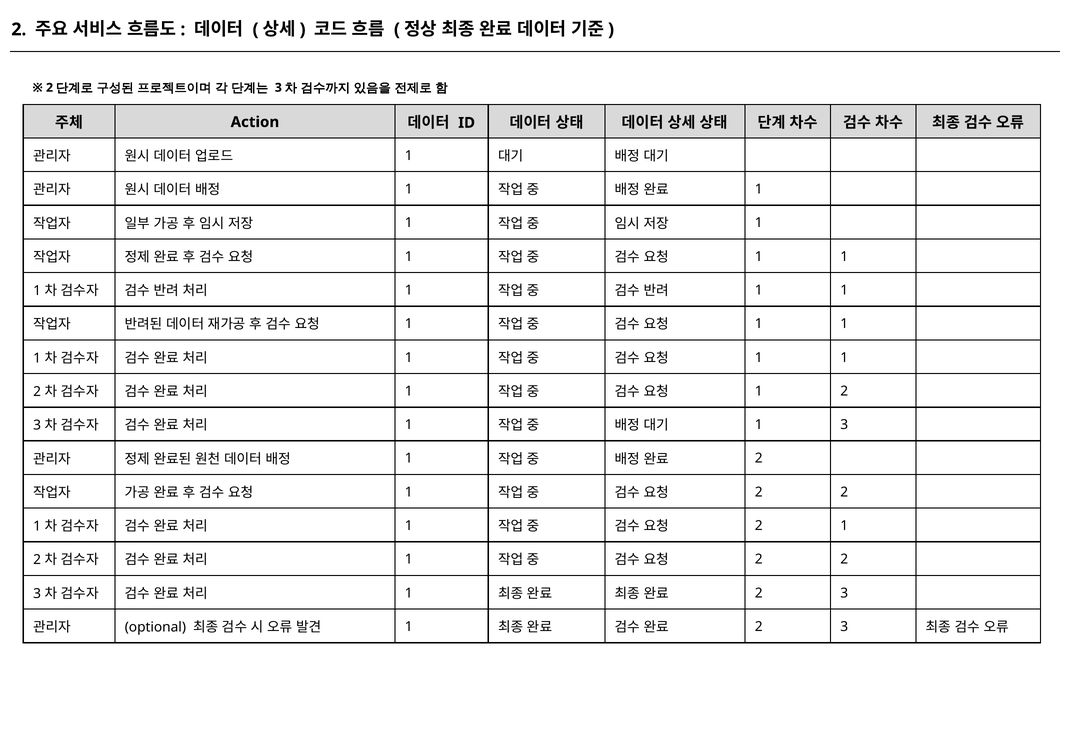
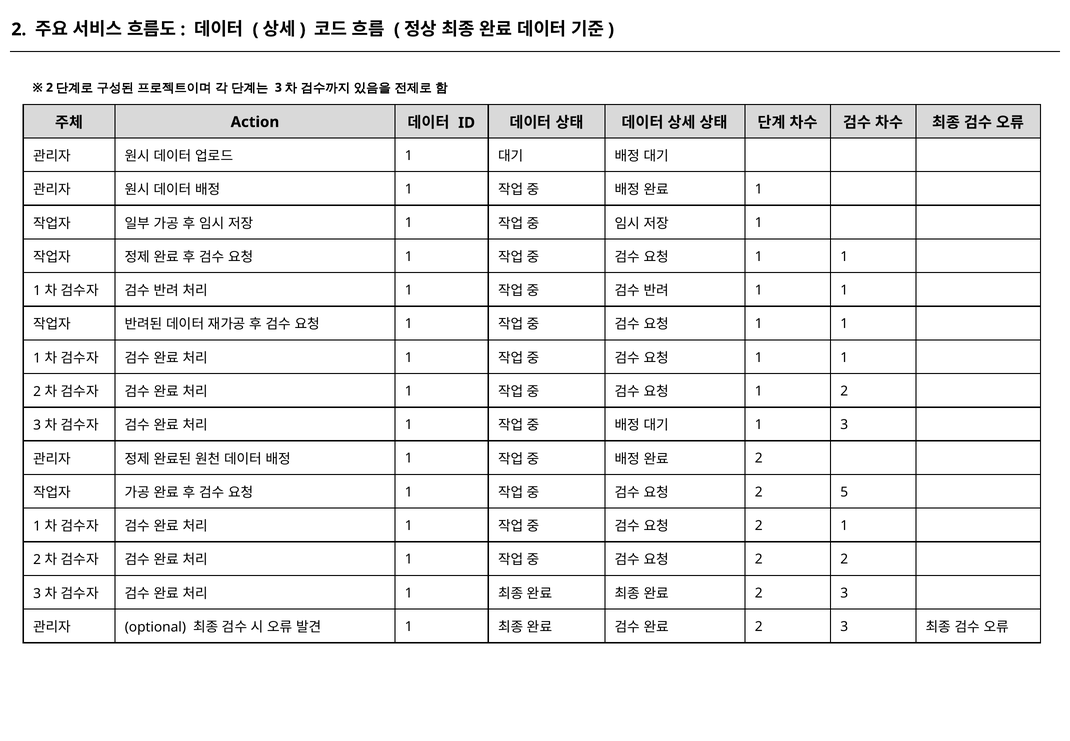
2 at (844, 492): 2 -> 5
